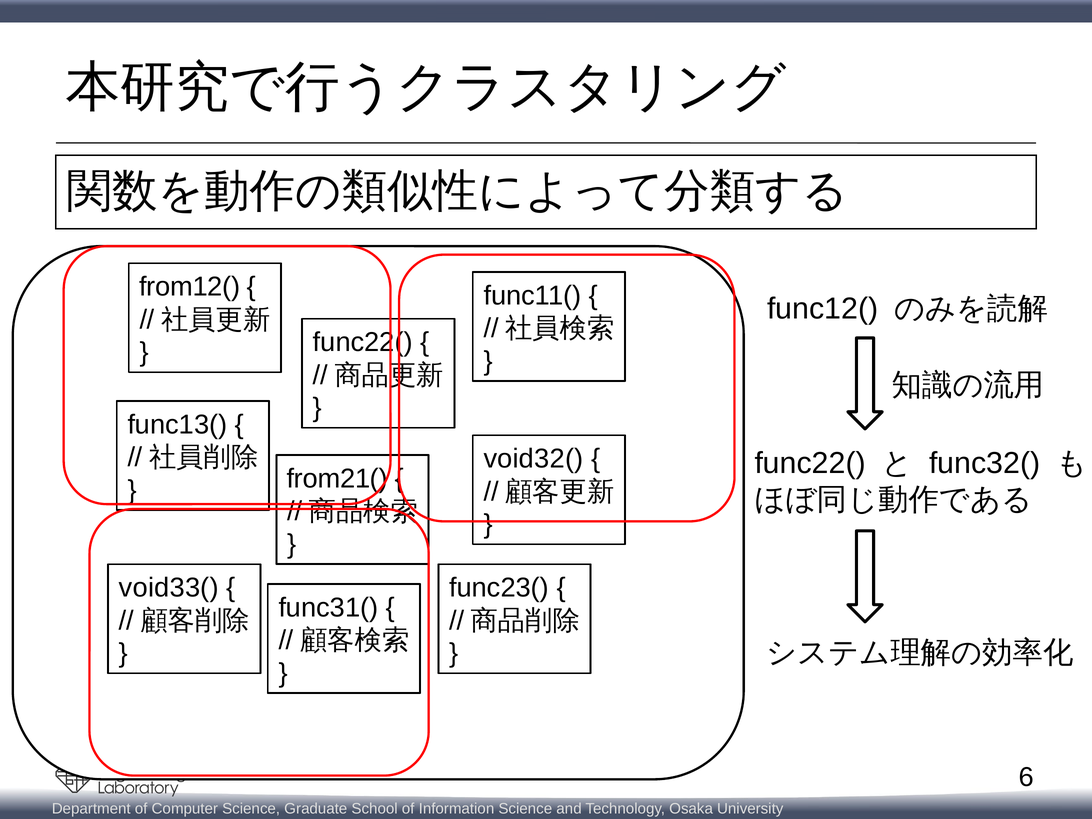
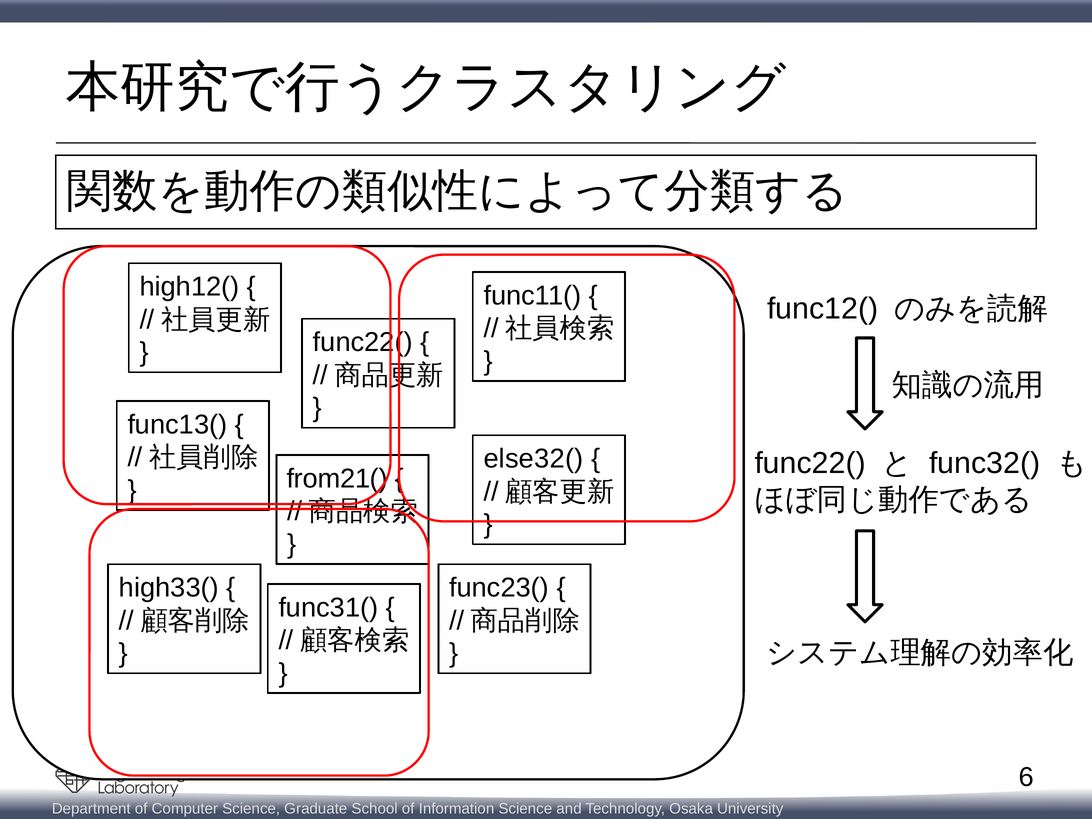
from12(: from12( -> high12(
void32(: void32( -> else32(
void33(: void33( -> high33(
